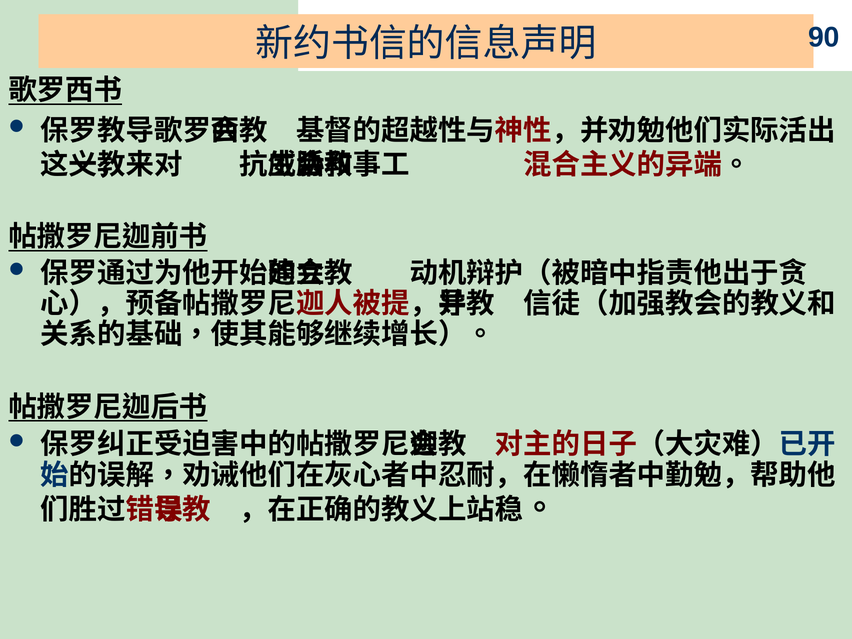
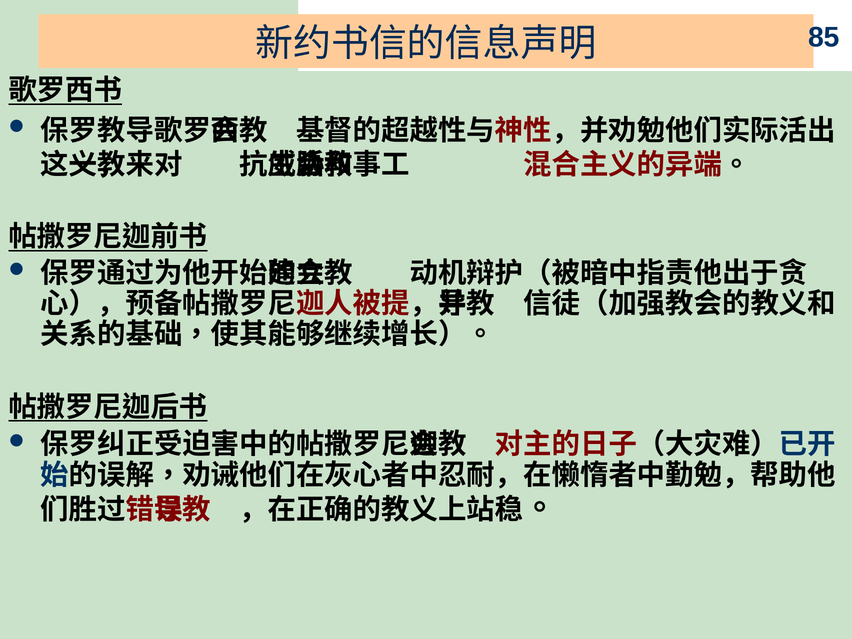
90: 90 -> 85
